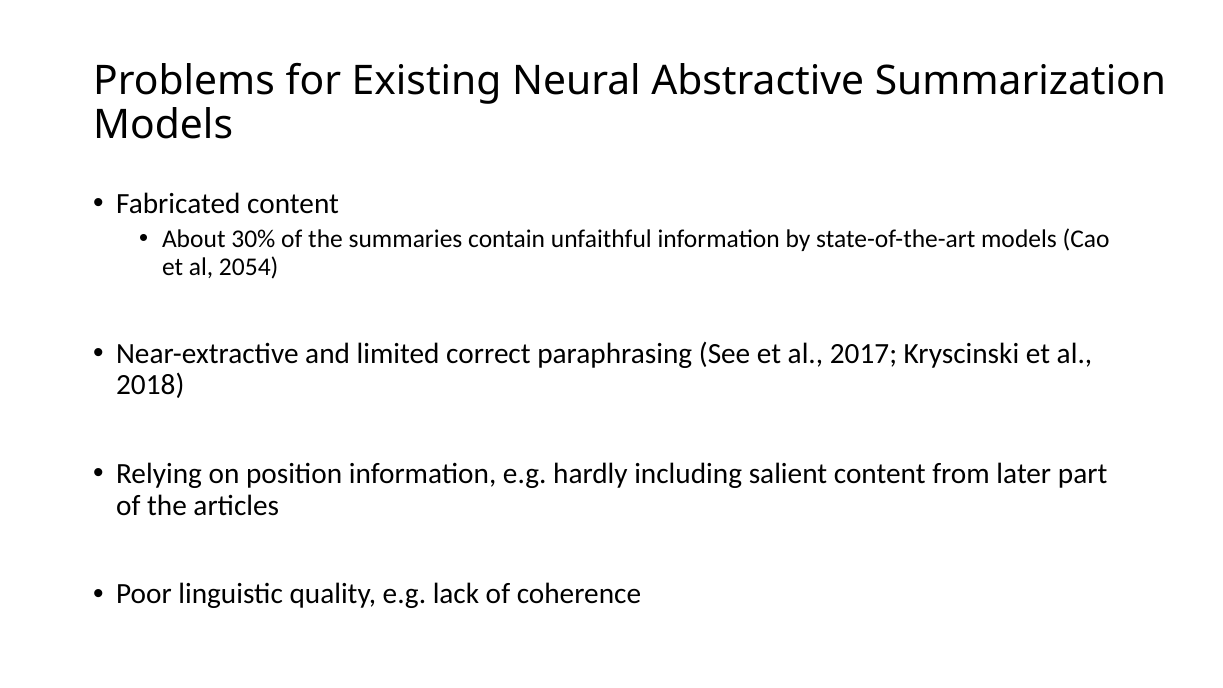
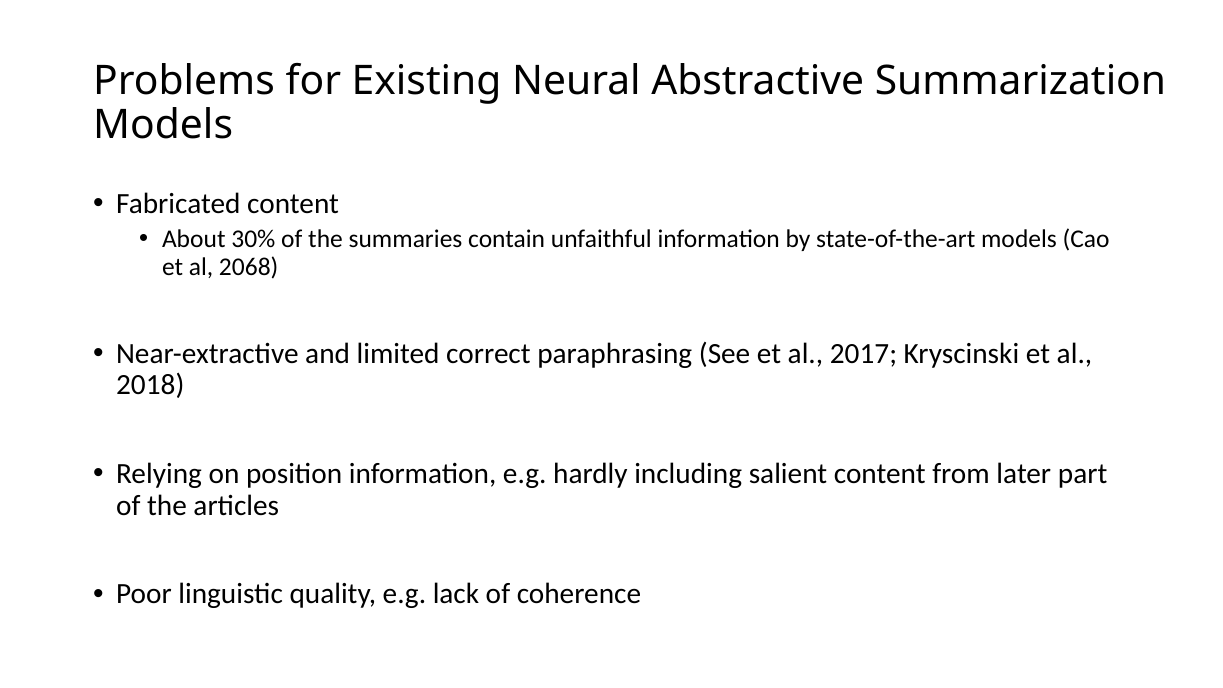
2054: 2054 -> 2068
